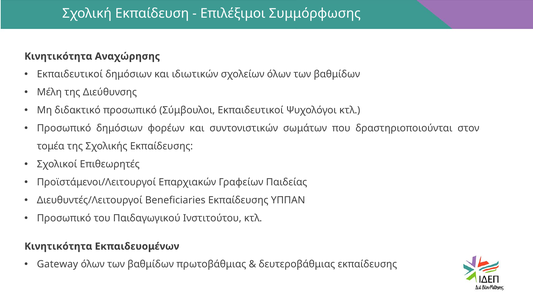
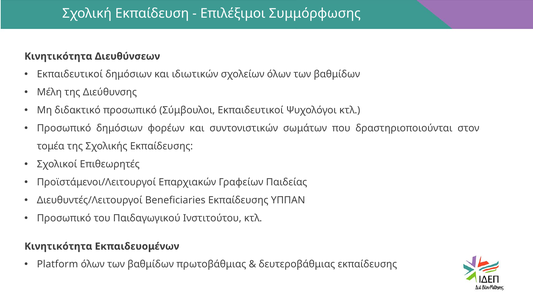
Αναχώρησης: Αναχώρησης -> Διευθύνσεων
Gateway: Gateway -> Platform
